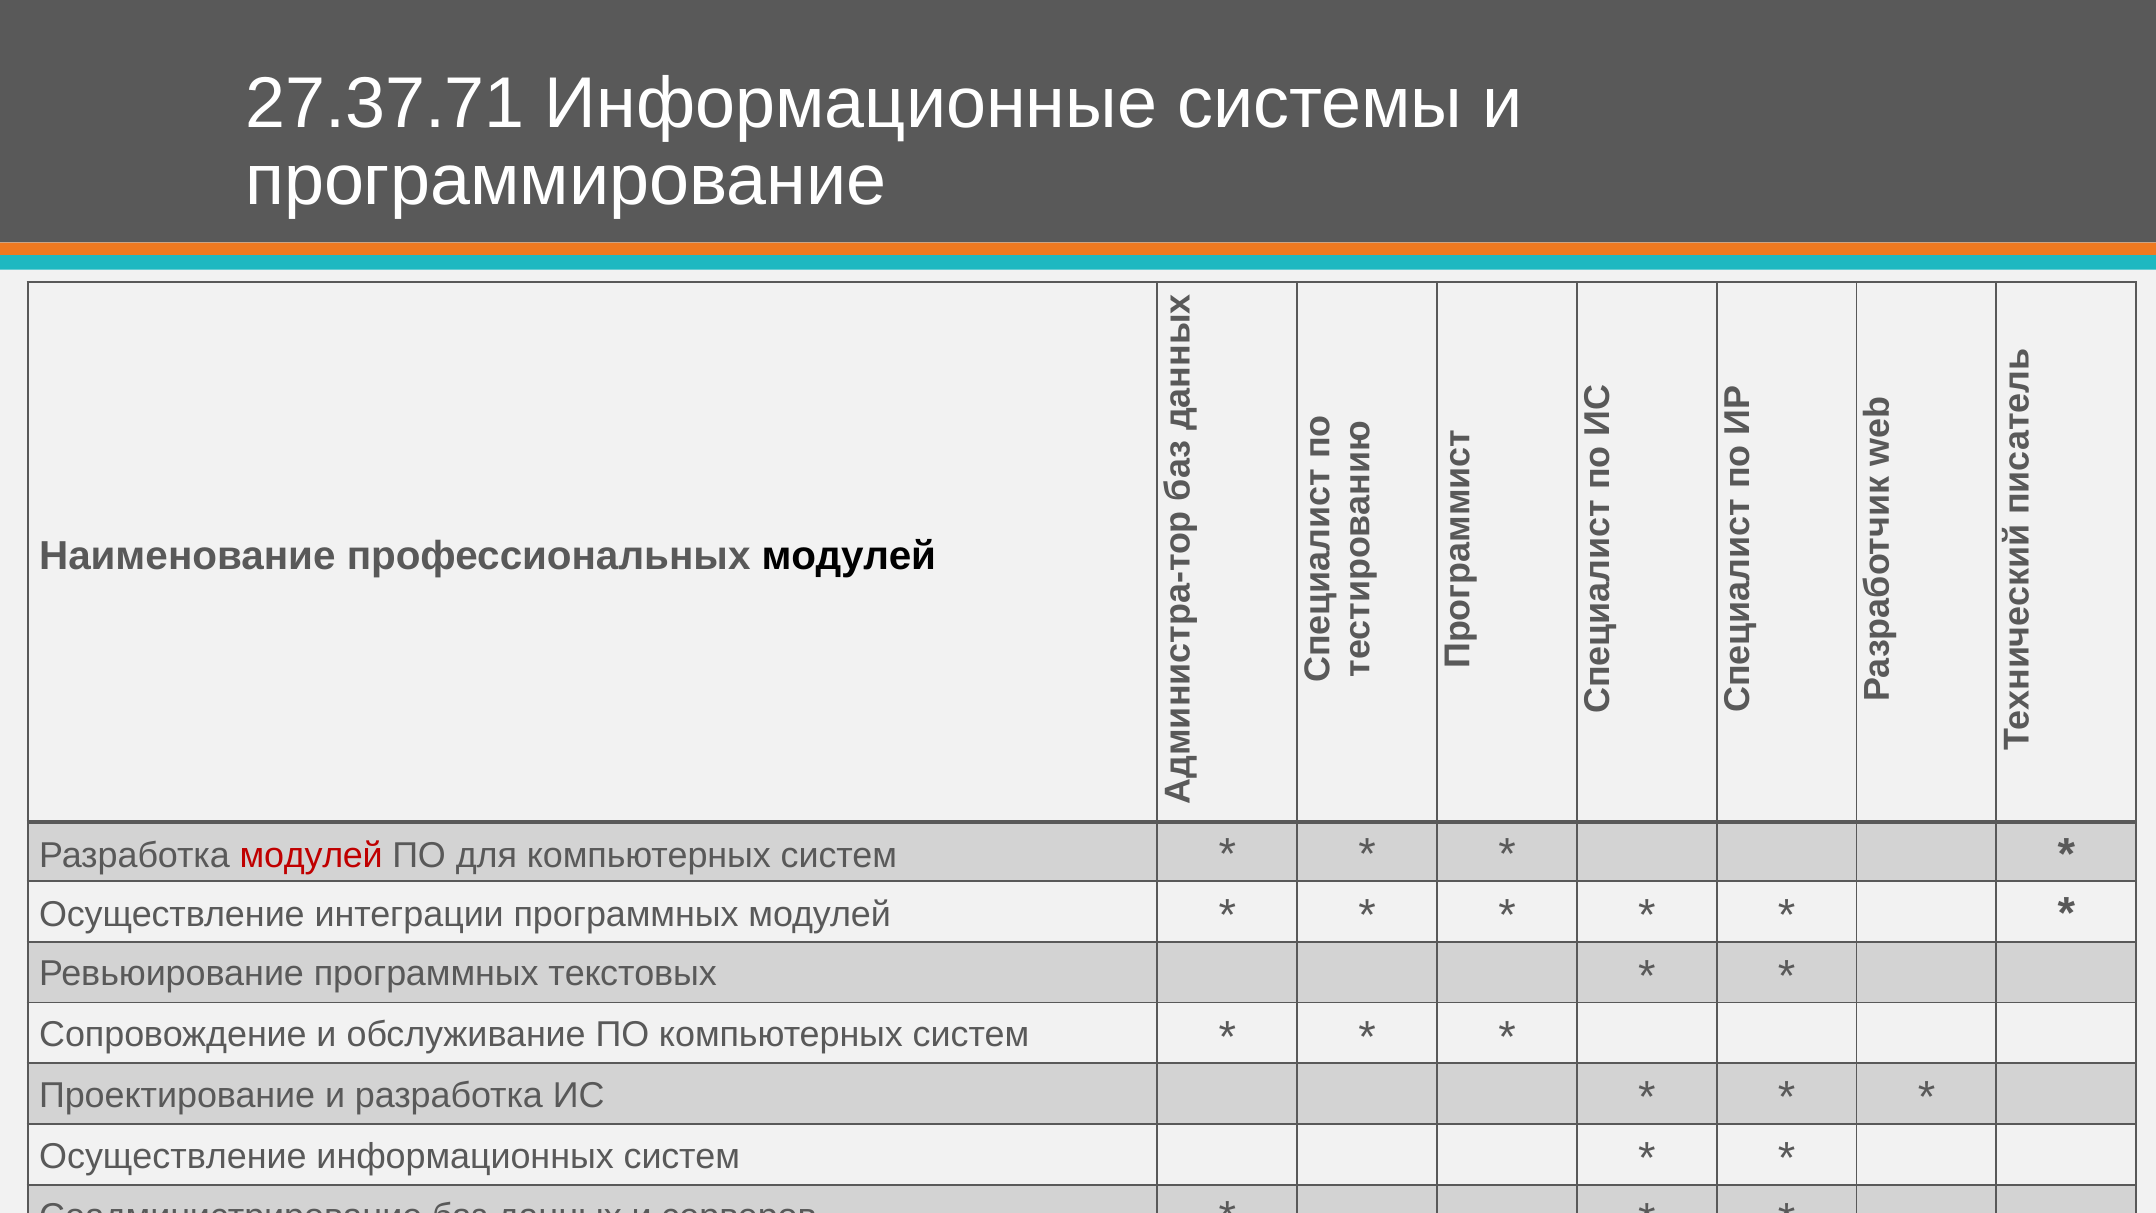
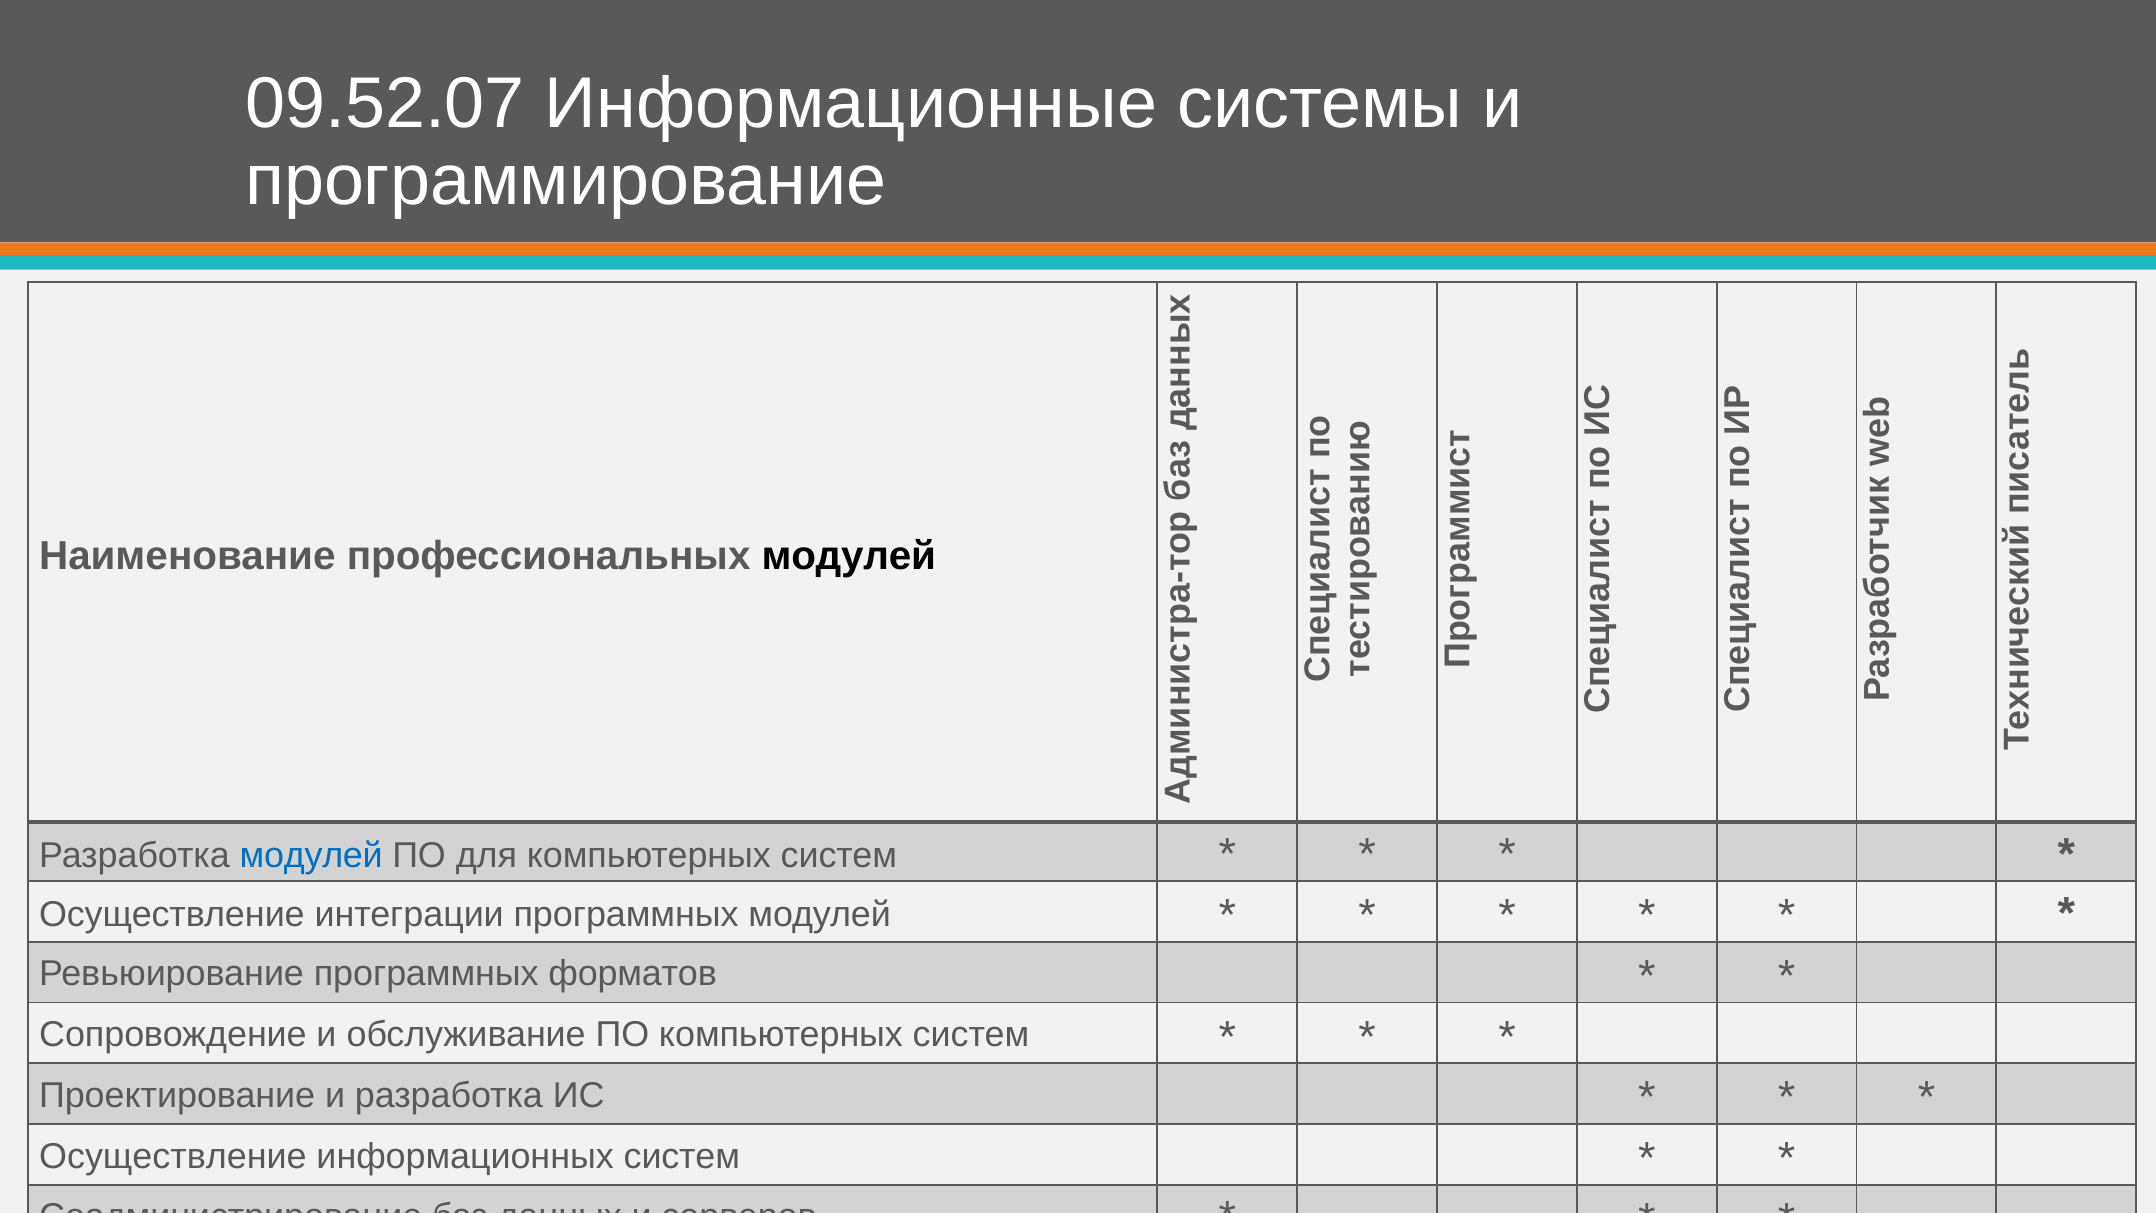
27.37.71: 27.37.71 -> 09.52.07
модулей at (311, 855) colour: red -> blue
текстовых: текстовых -> форматов
